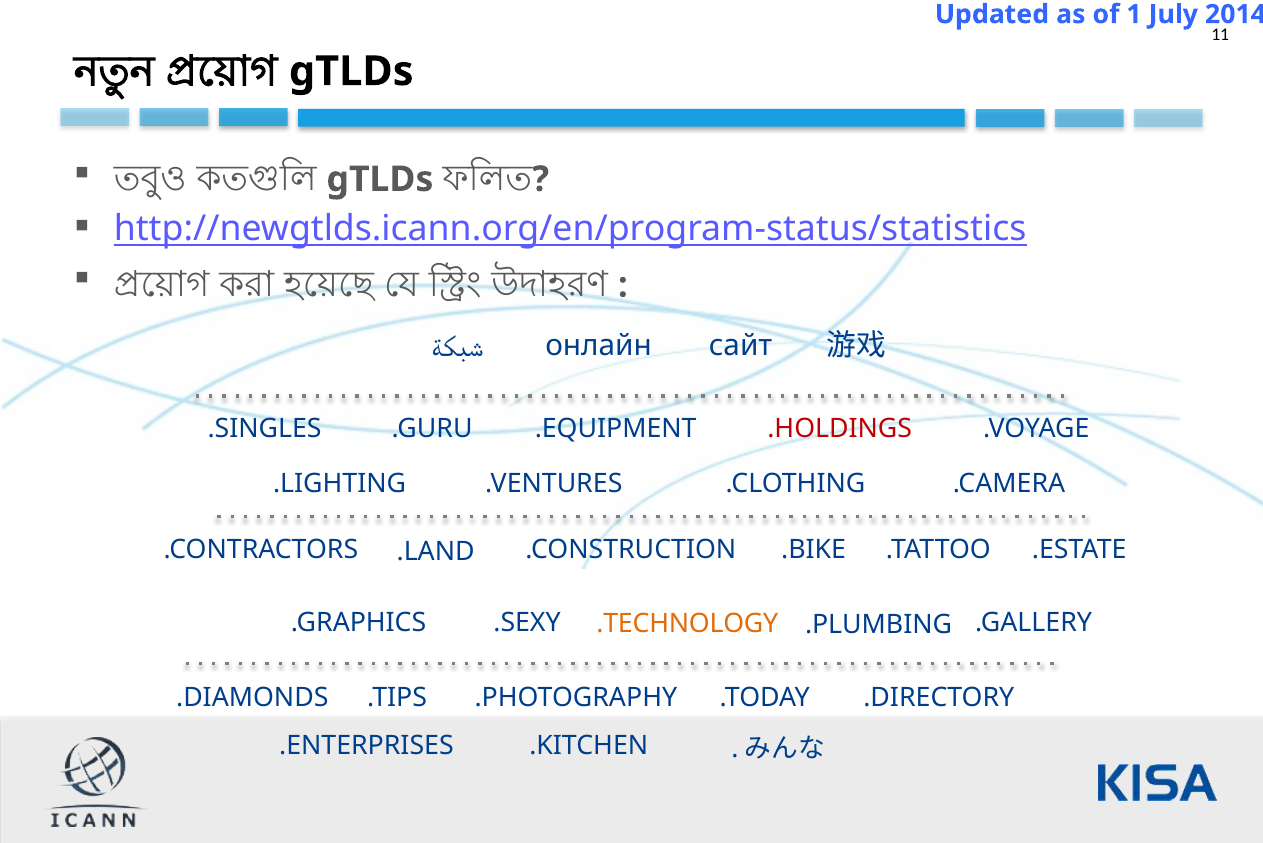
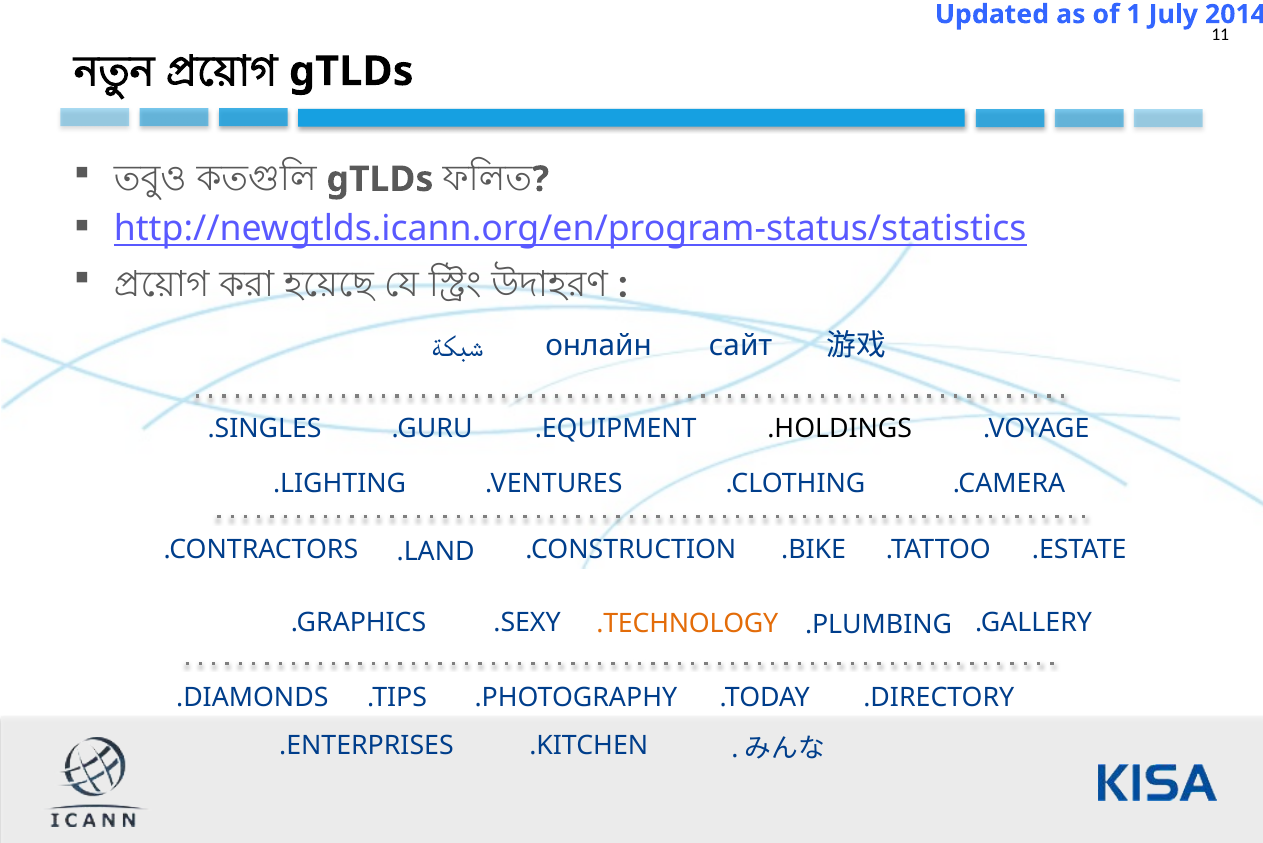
.HOLDINGS colour: red -> black
